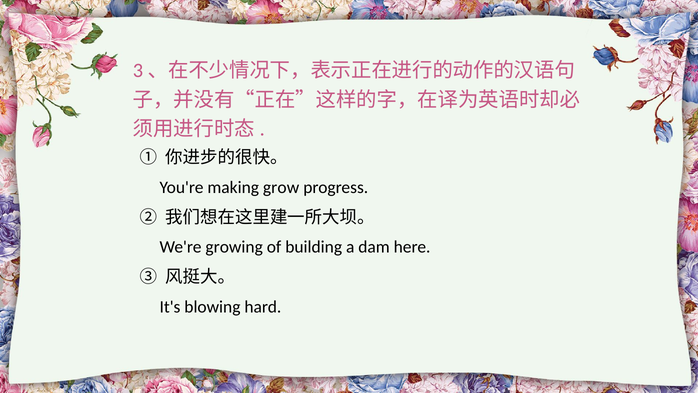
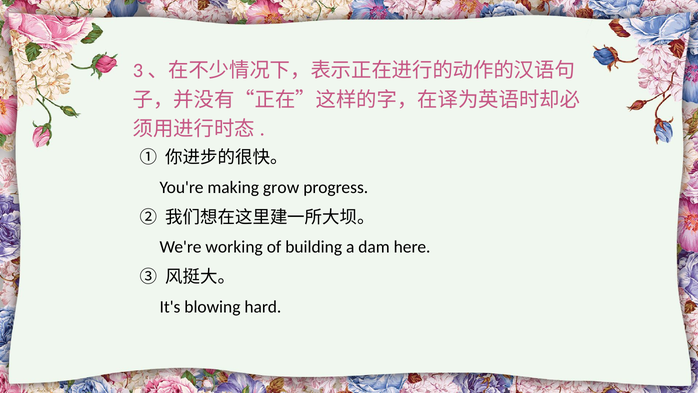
growing: growing -> working
